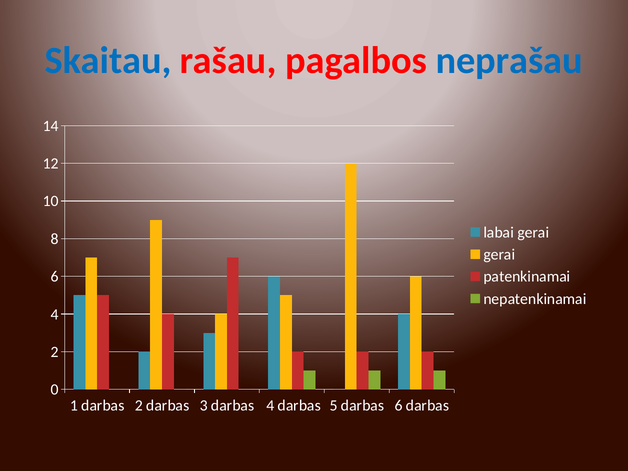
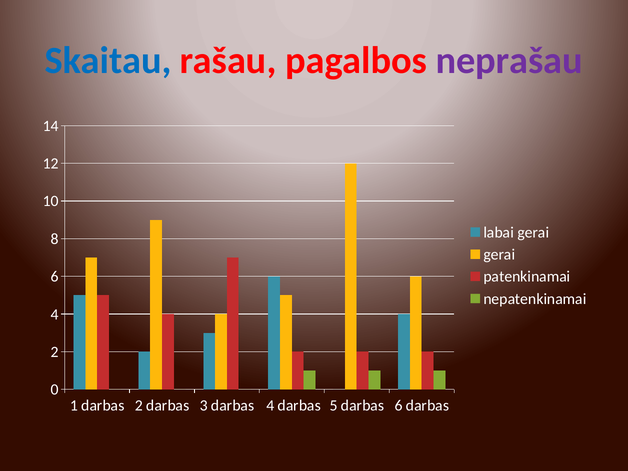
neprašau colour: blue -> purple
